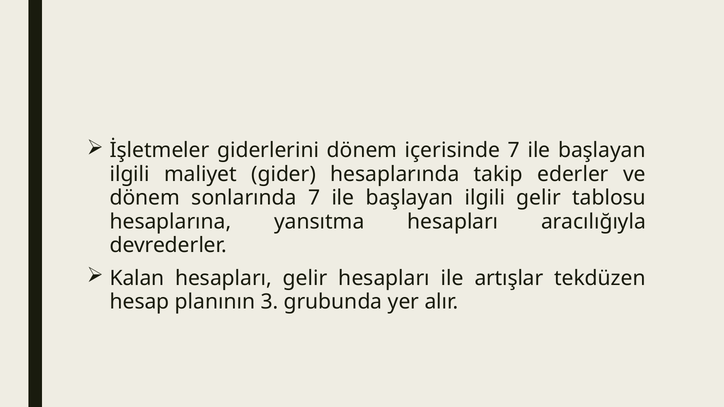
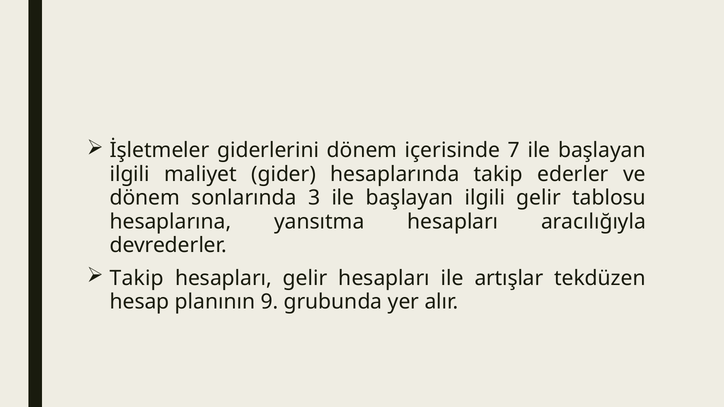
sonlarında 7: 7 -> 3
Kalan at (137, 278): Kalan -> Takip
3: 3 -> 9
